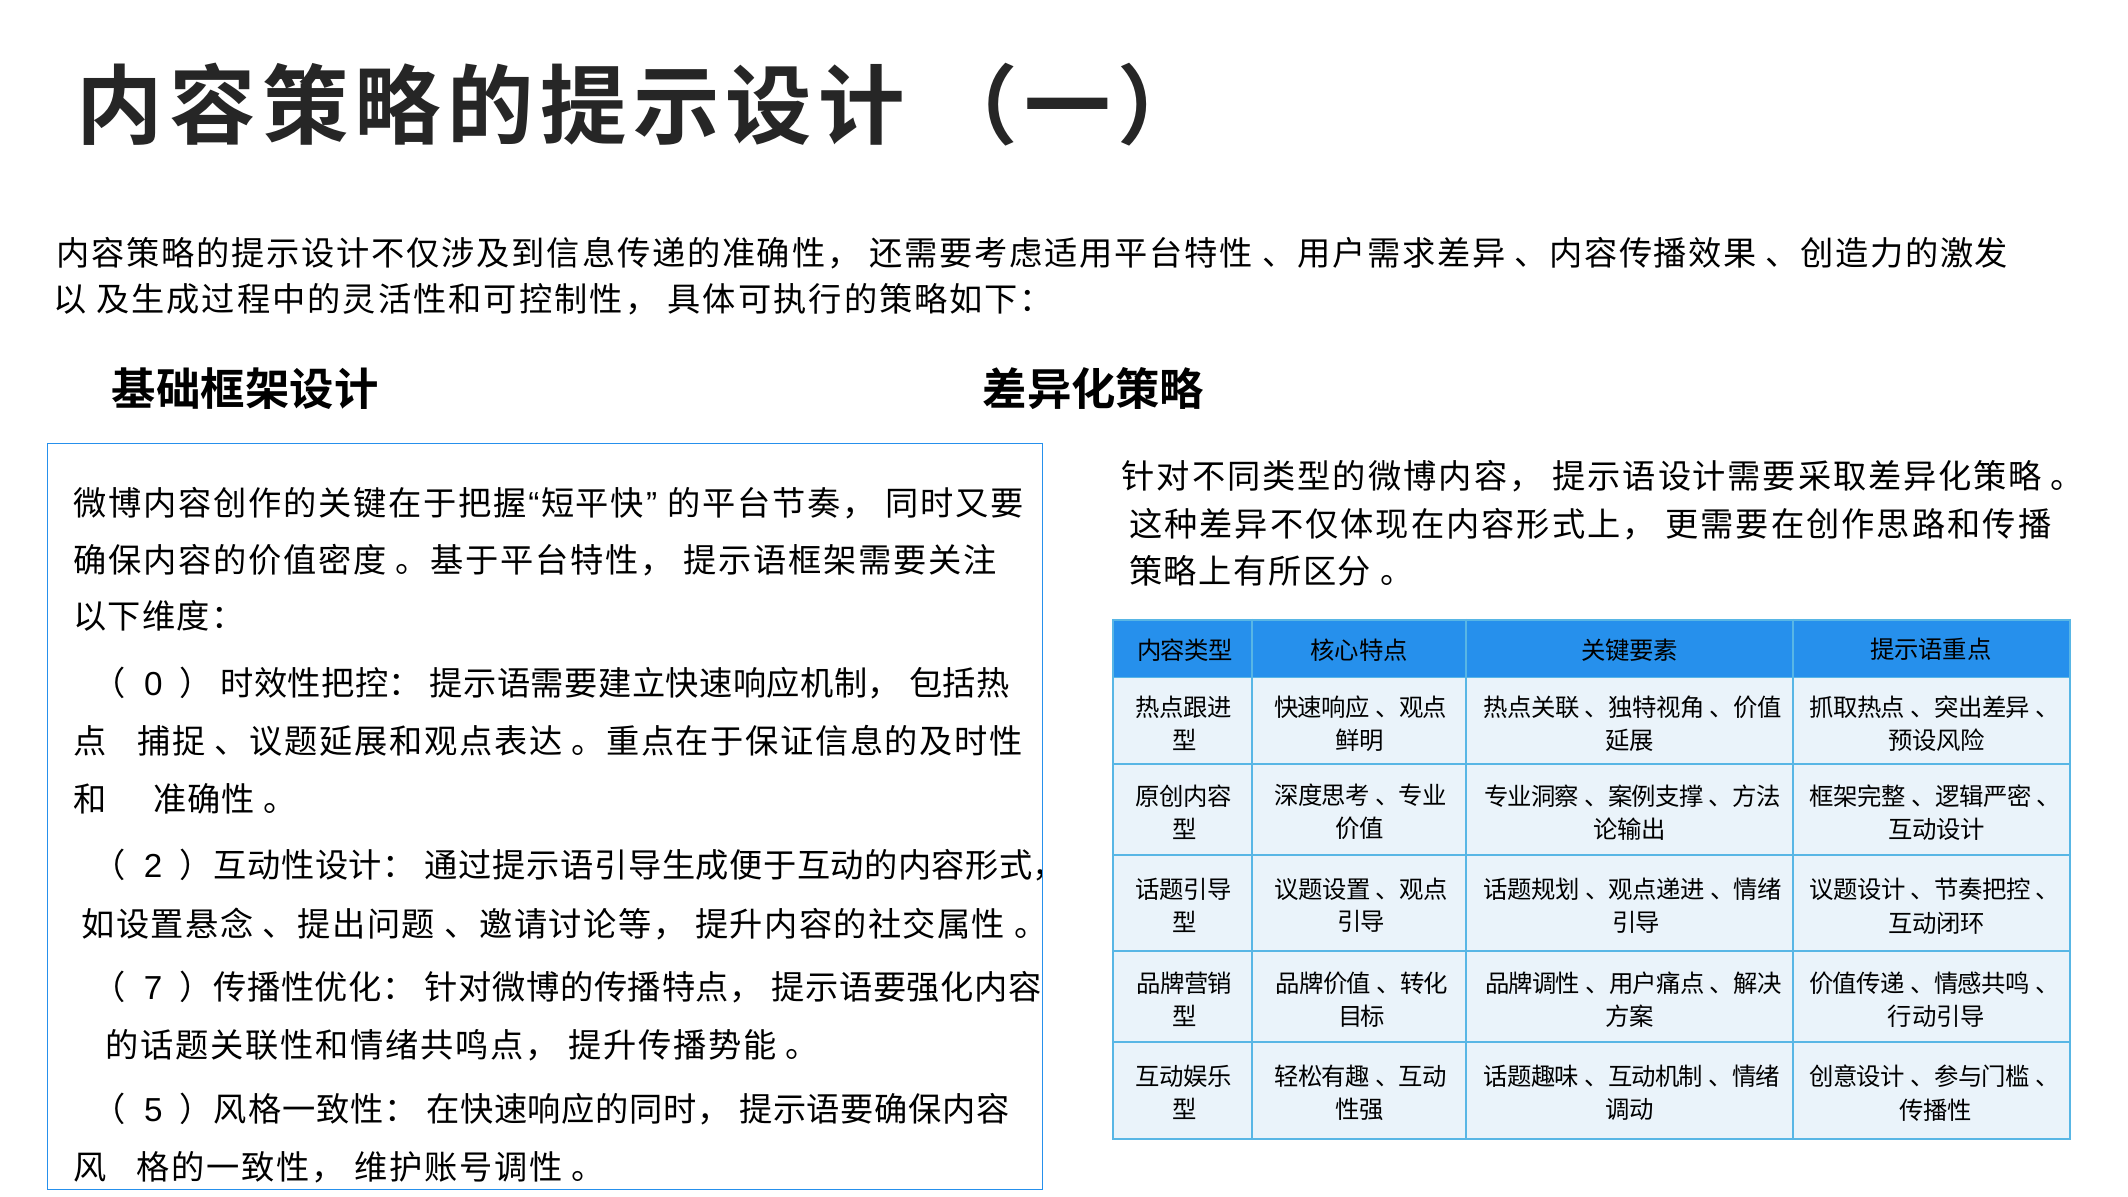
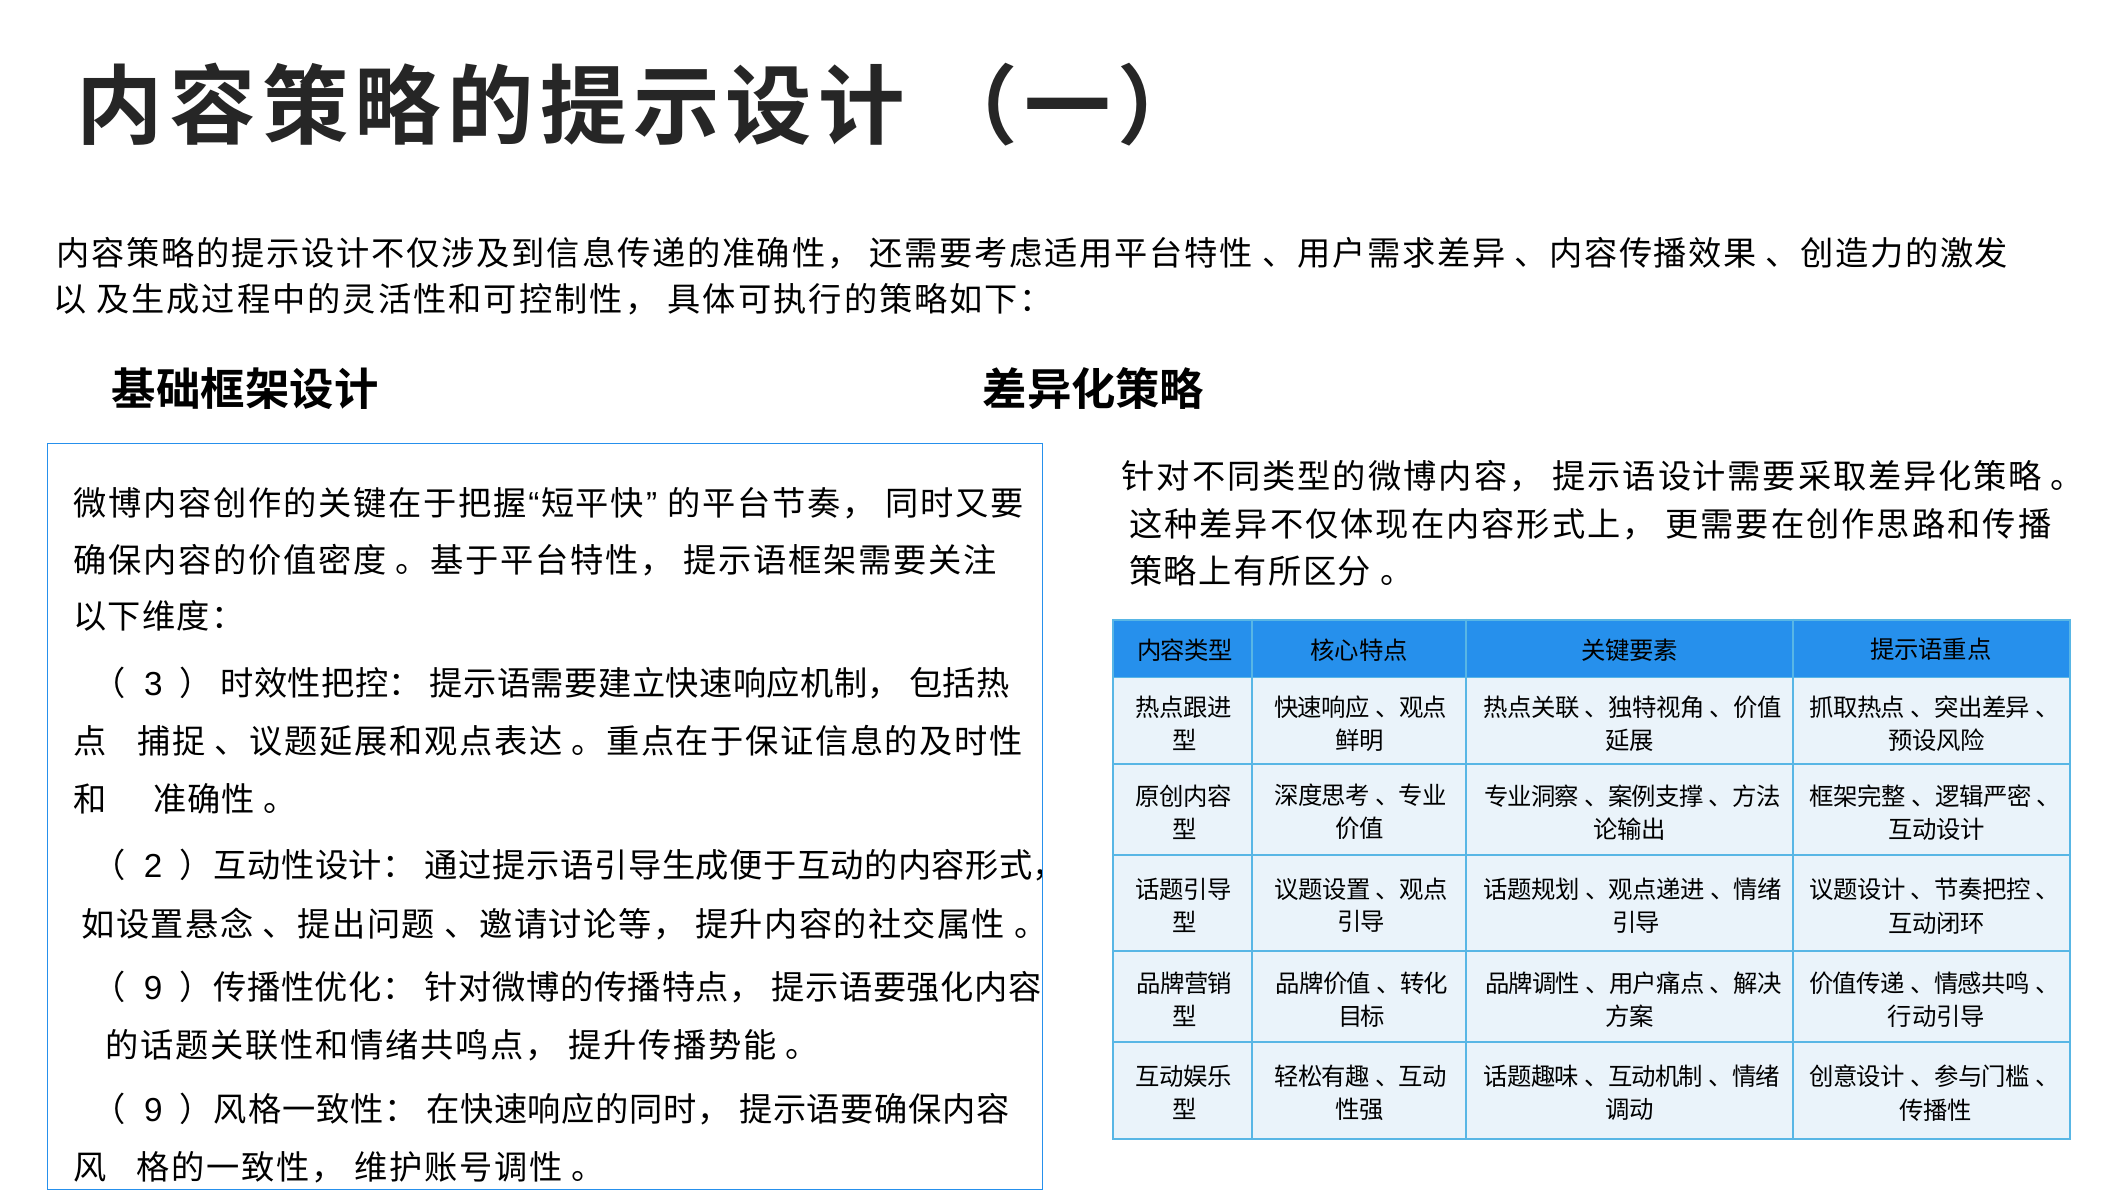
0: 0 -> 3
7 at (153, 989): 7 -> 9
5 at (153, 1110): 5 -> 9
